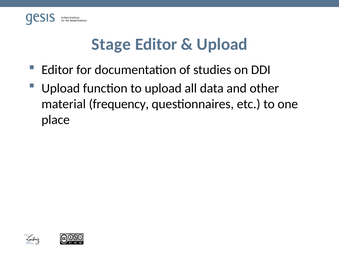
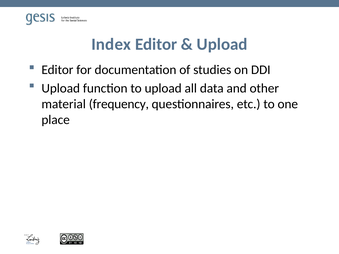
Stage: Stage -> Index
